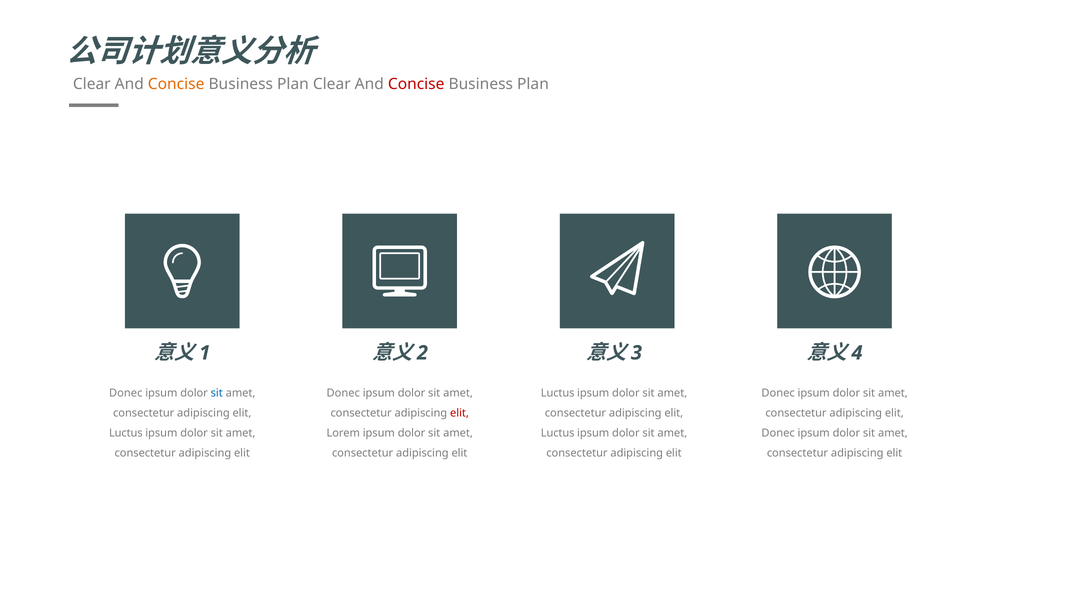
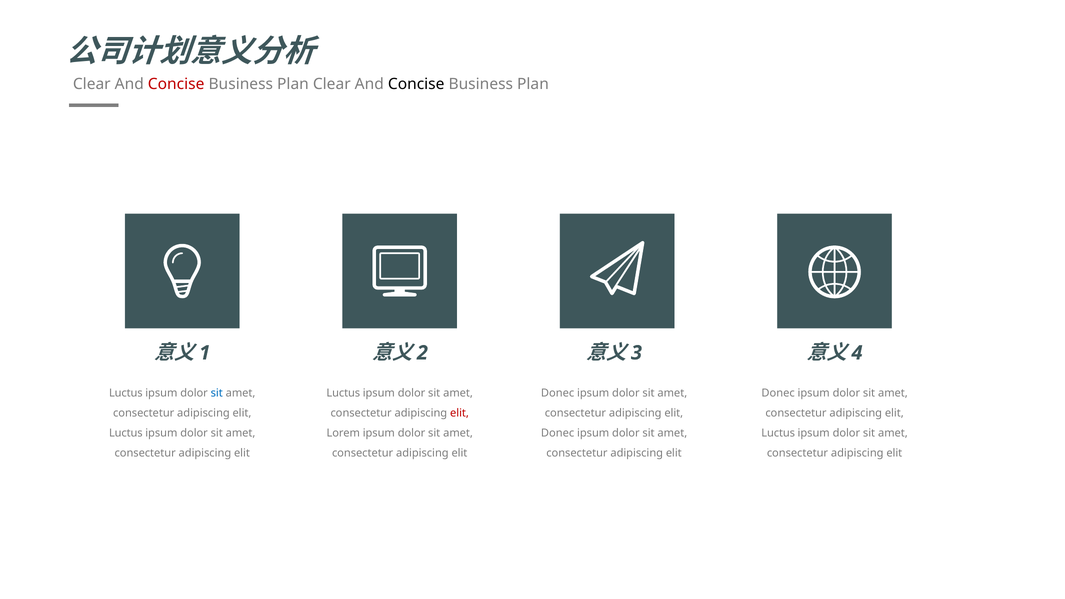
Concise at (176, 84) colour: orange -> red
Concise at (416, 84) colour: red -> black
Donec at (126, 393): Donec -> Luctus
Donec at (343, 393): Donec -> Luctus
Luctus at (558, 393): Luctus -> Donec
Luctus at (558, 433): Luctus -> Donec
Donec at (778, 433): Donec -> Luctus
